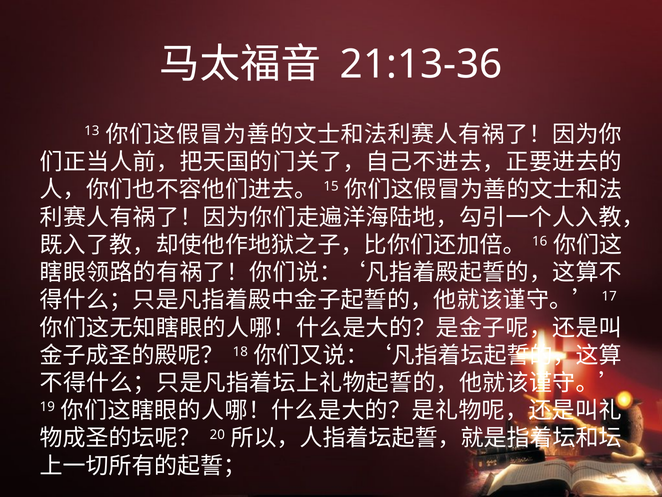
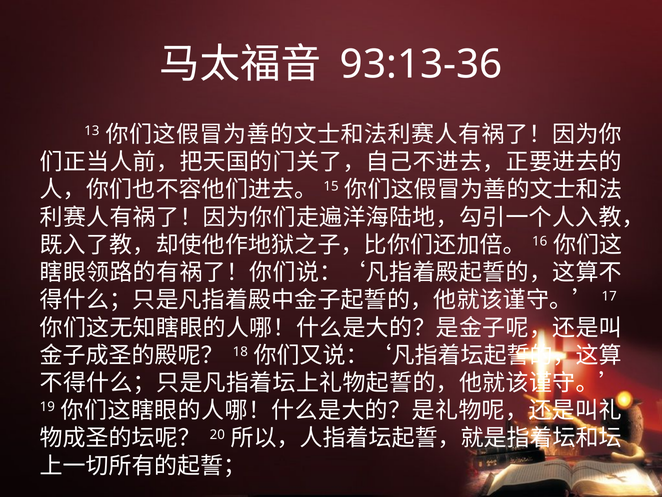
21:13-36: 21:13-36 -> 93:13-36
